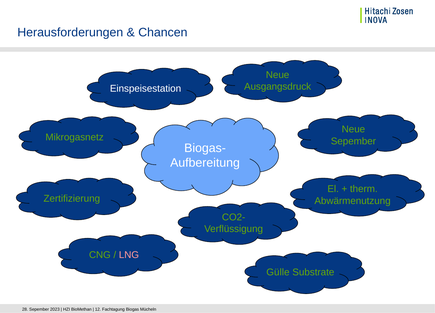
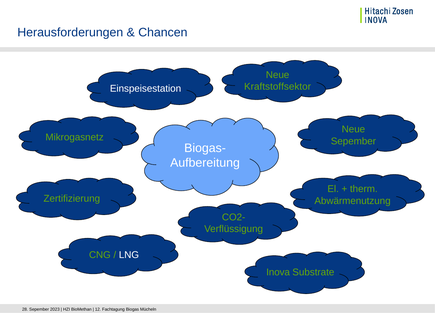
Ausgangsdruck: Ausgangsdruck -> Kraftstoffsektor
LNG colour: pink -> white
Gülle: Gülle -> Inova
